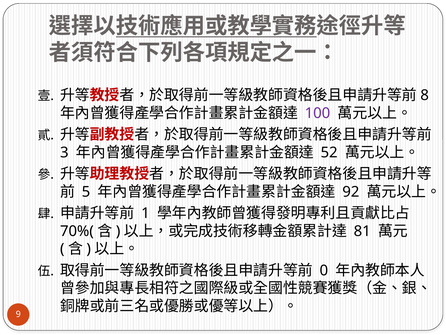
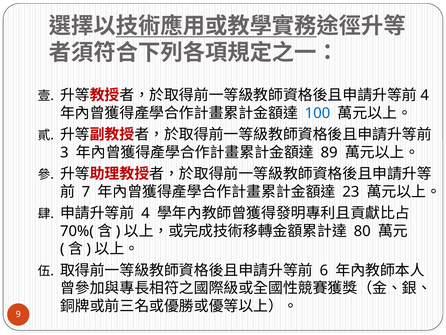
8 at (425, 95): 8 -> 4
100 colour: purple -> blue
52: 52 -> 89
5: 5 -> 7
92: 92 -> 23
1 at (145, 213): 1 -> 4
81: 81 -> 80
0: 0 -> 6
